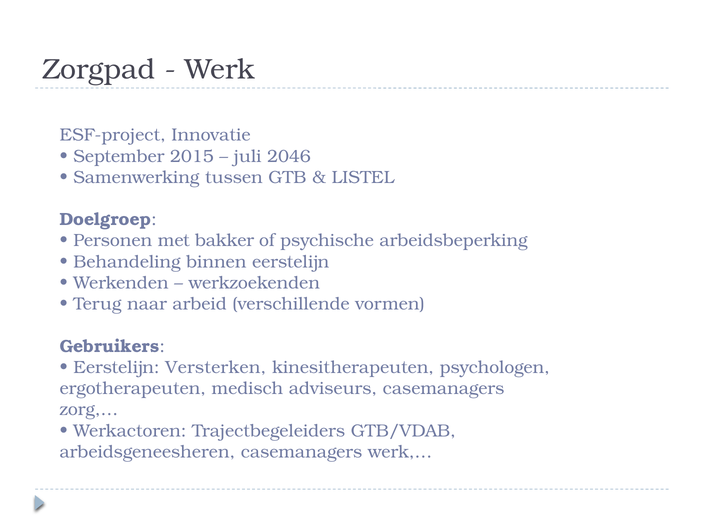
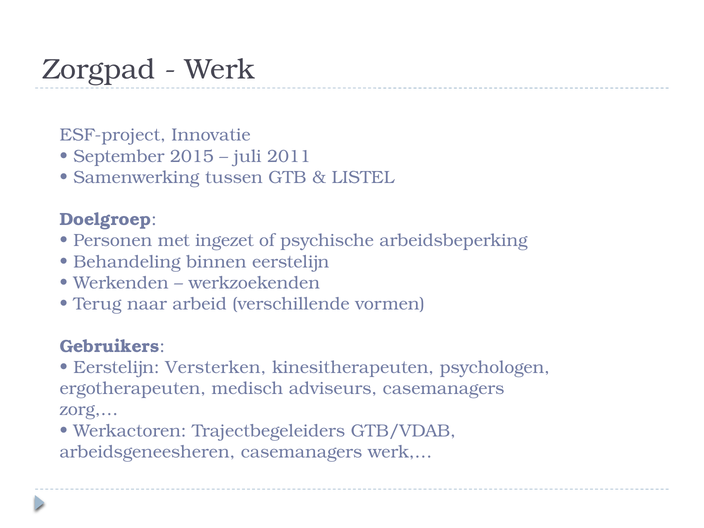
2046: 2046 -> 2011
bakker: bakker -> ingezet
